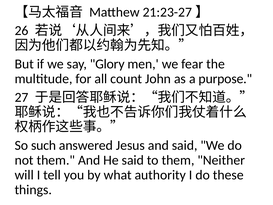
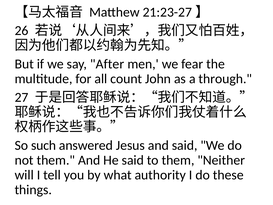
Glory: Glory -> After
purpose: purpose -> through
